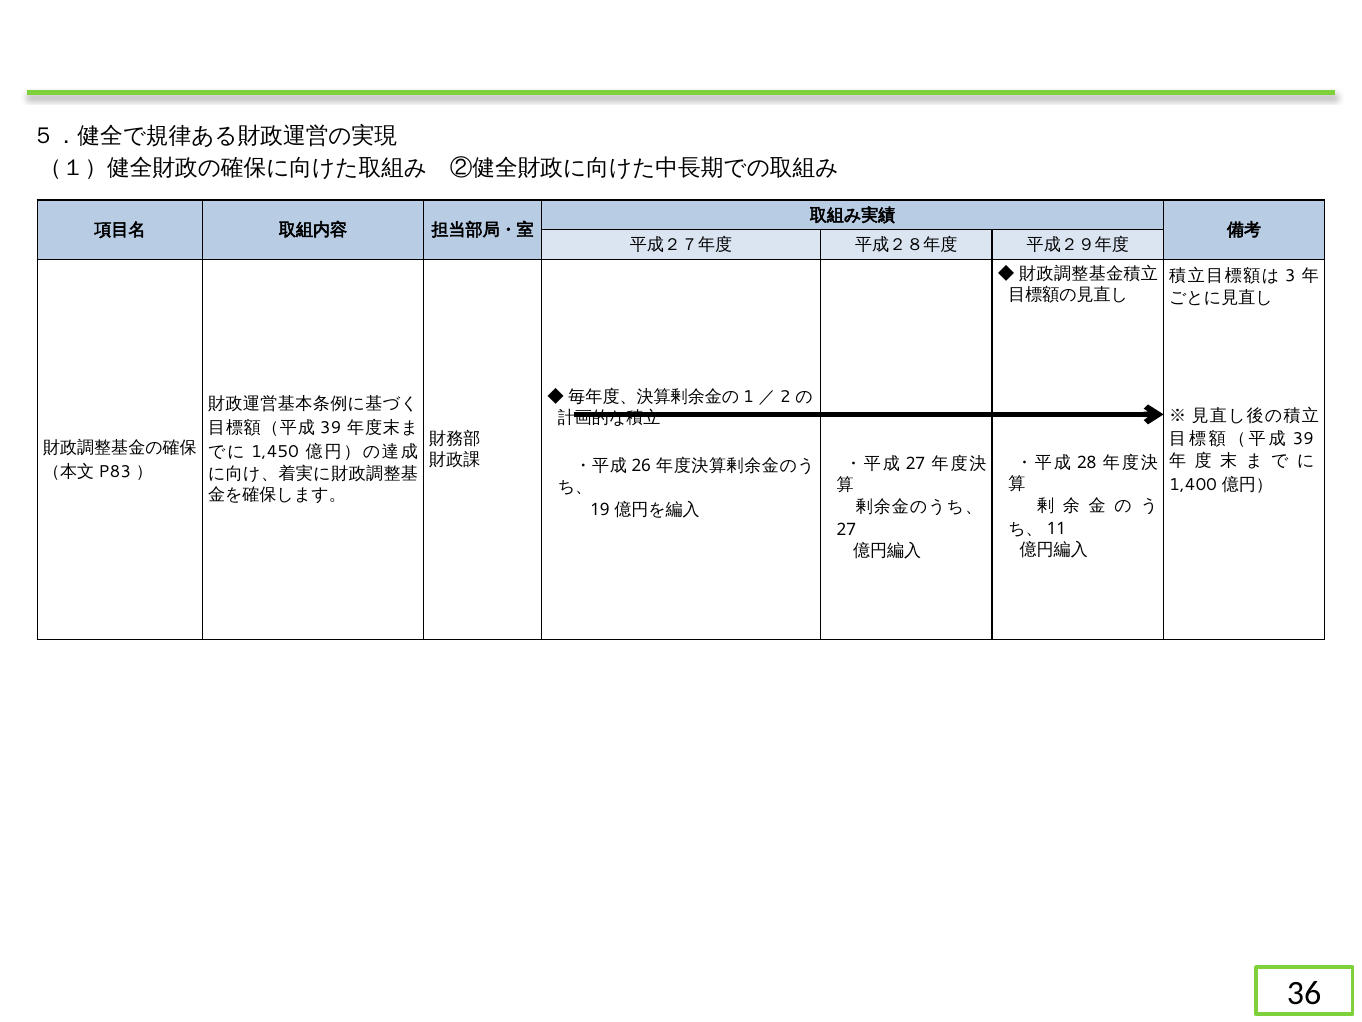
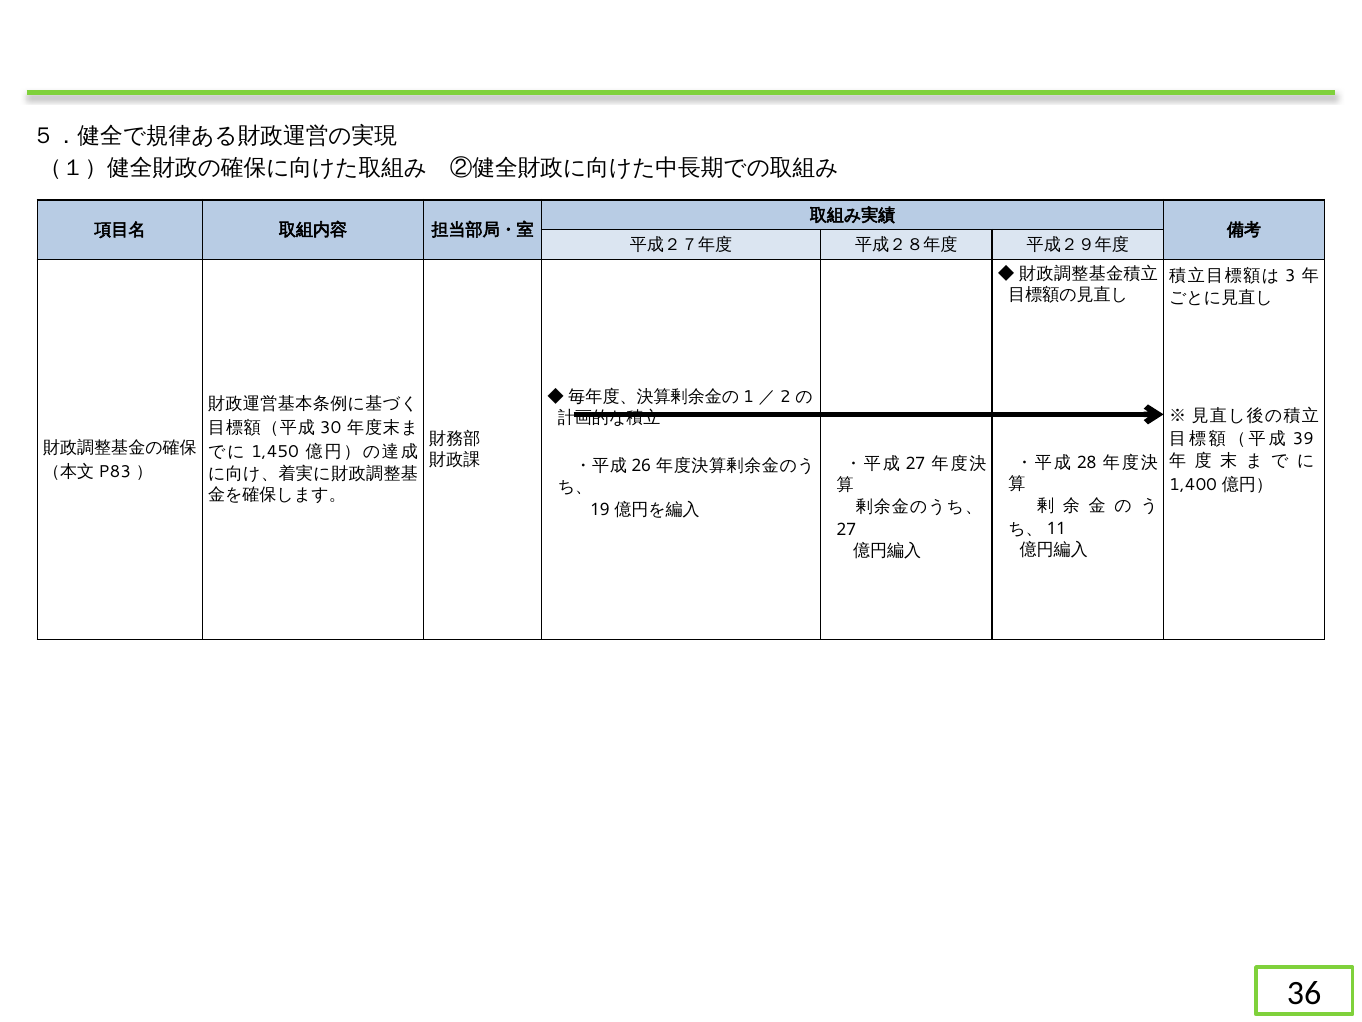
39 at (331, 427): 39 -> 30
